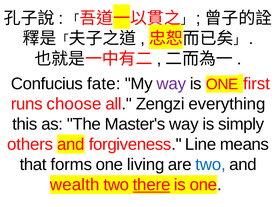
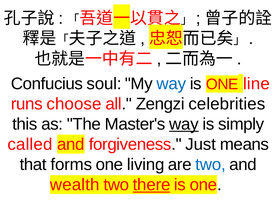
fate: fate -> soul
way at (171, 84) colour: purple -> blue
first: first -> line
everything: everything -> celebrities
way at (184, 124) underline: none -> present
others: others -> called
Line: Line -> Just
